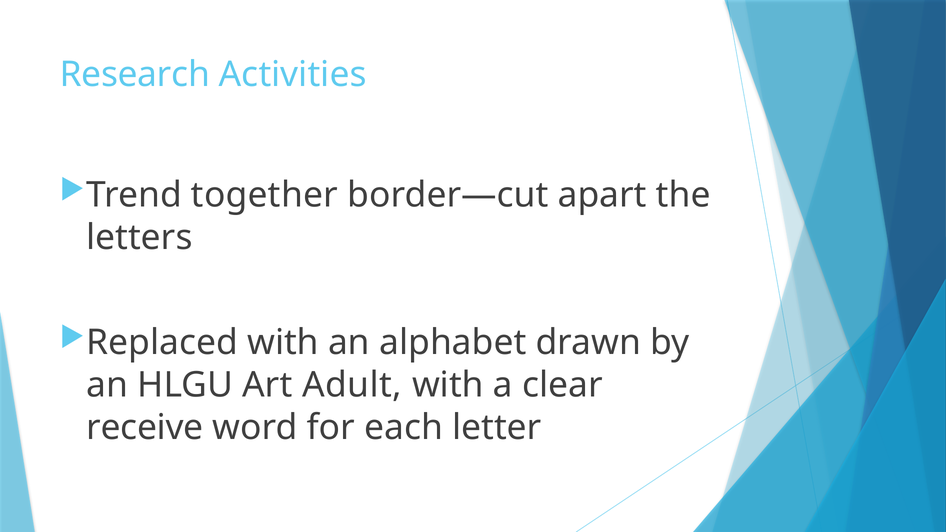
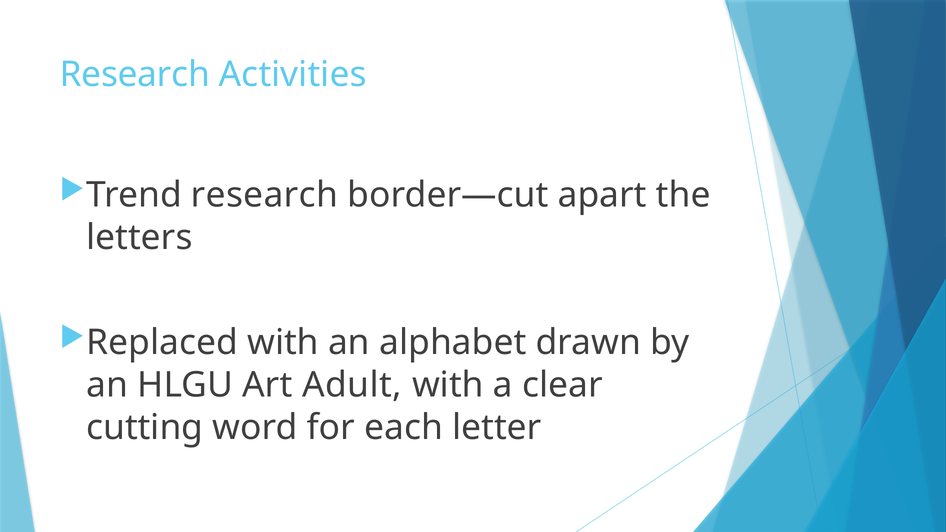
Trend together: together -> research
receive: receive -> cutting
